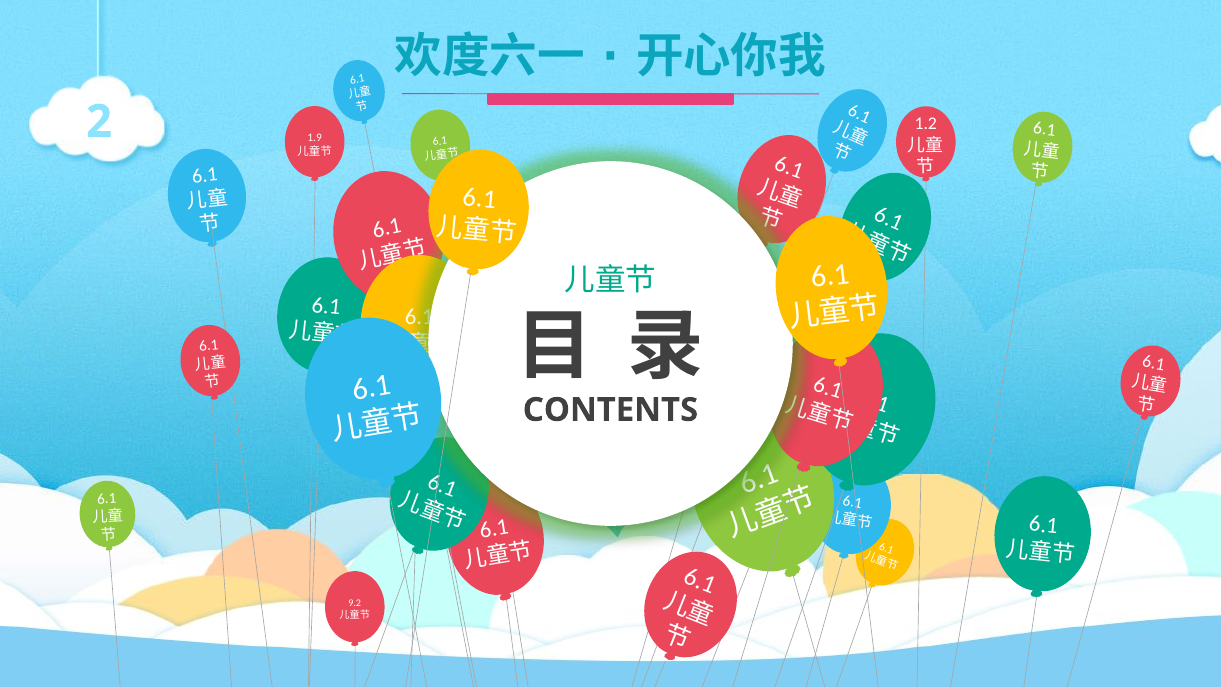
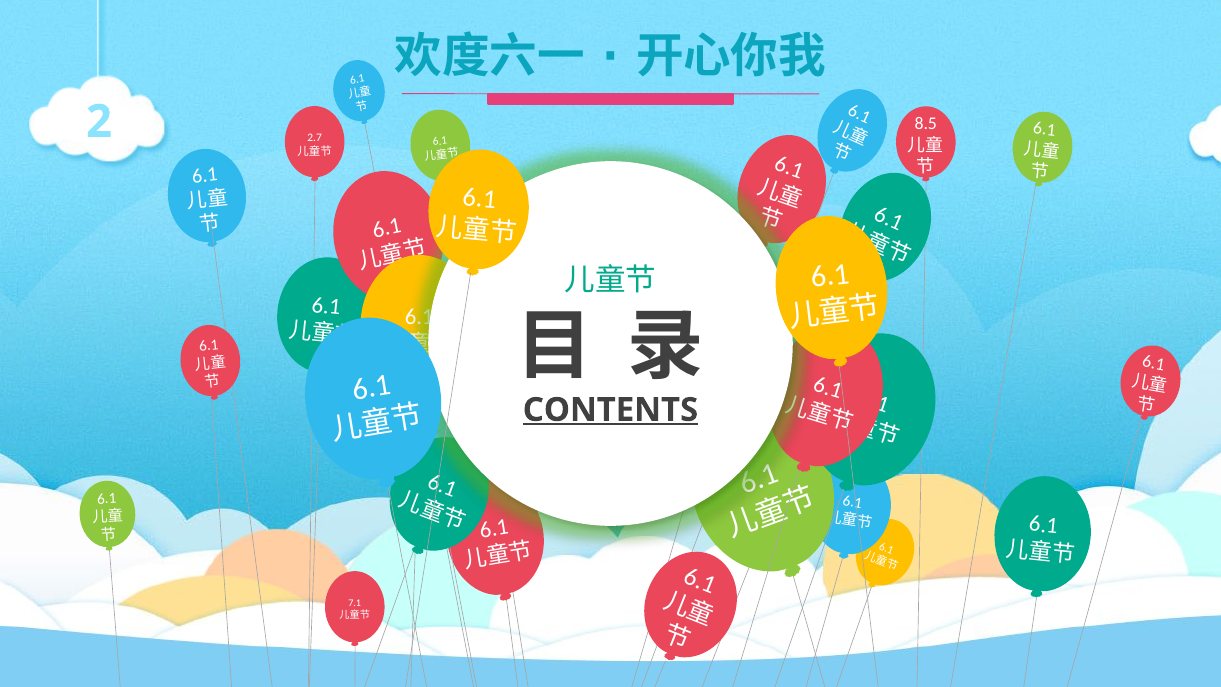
1.2: 1.2 -> 8.5
1.9: 1.9 -> 2.7
CONTENTS underline: none -> present
9.2: 9.2 -> 7.1
